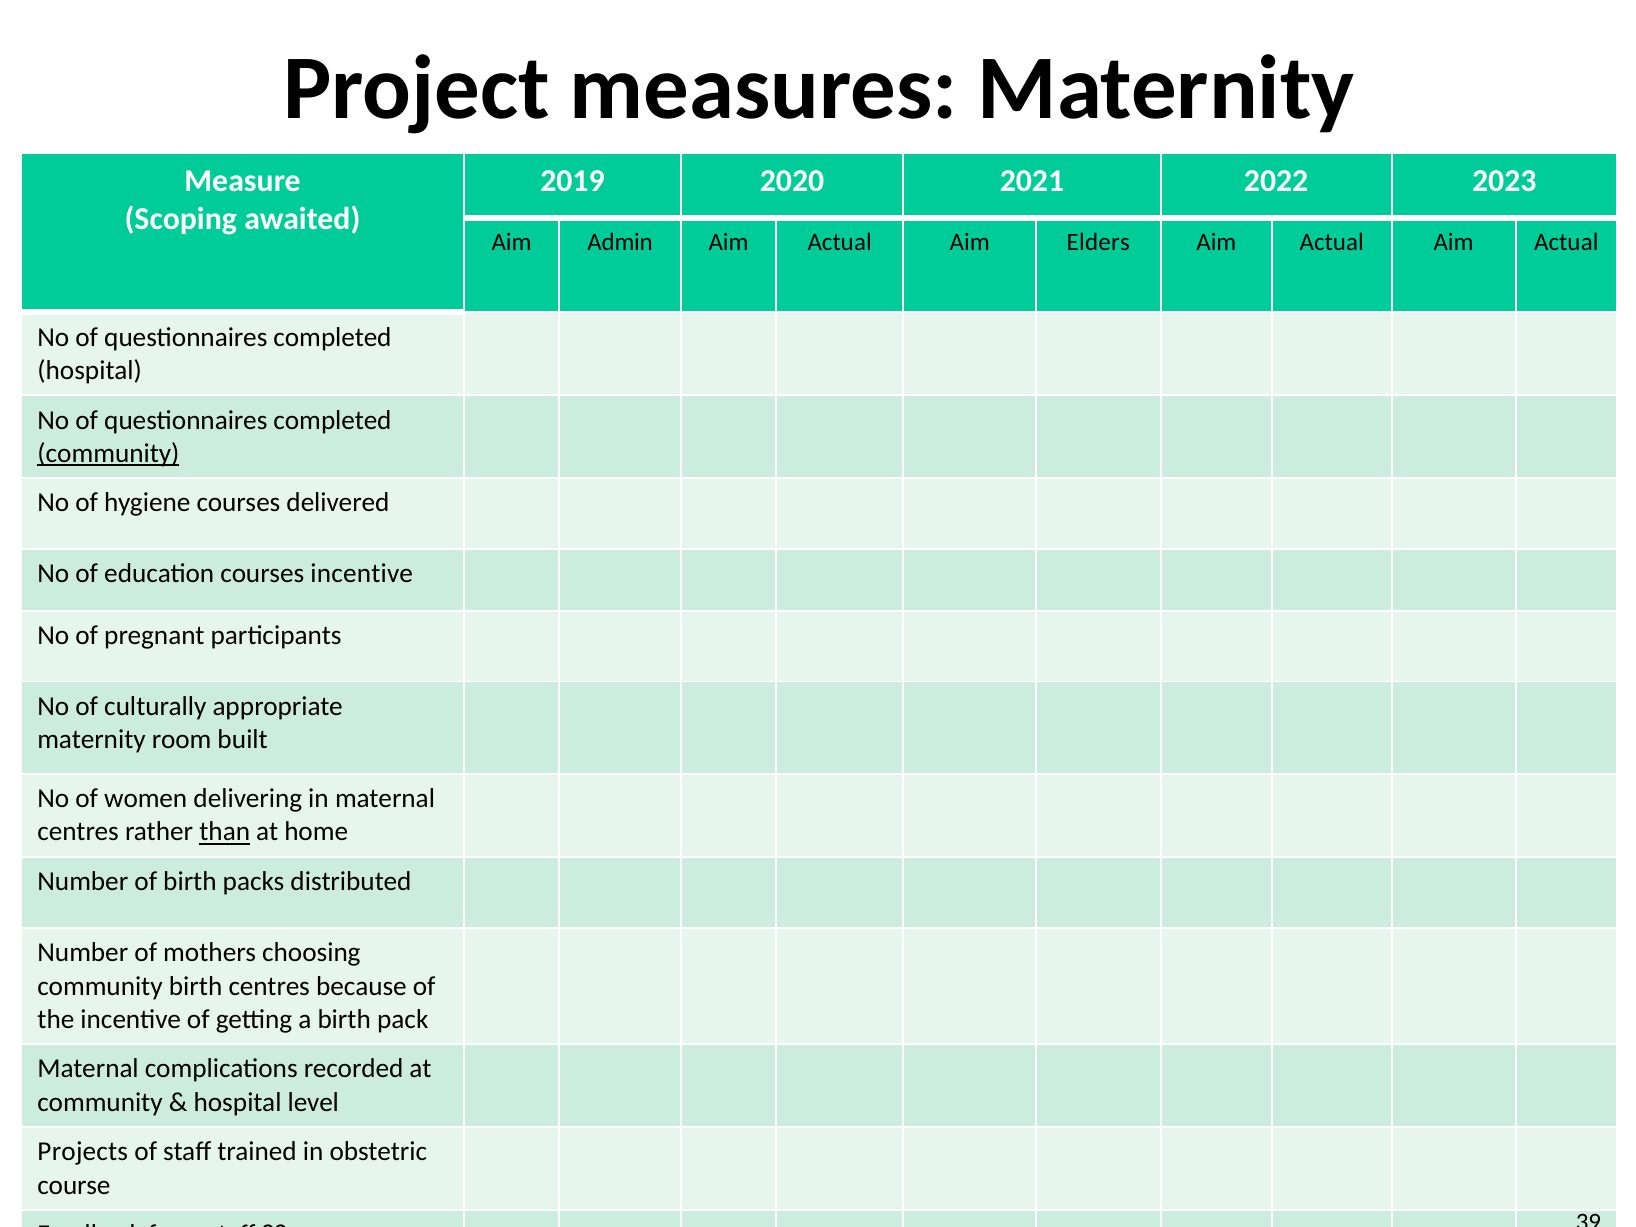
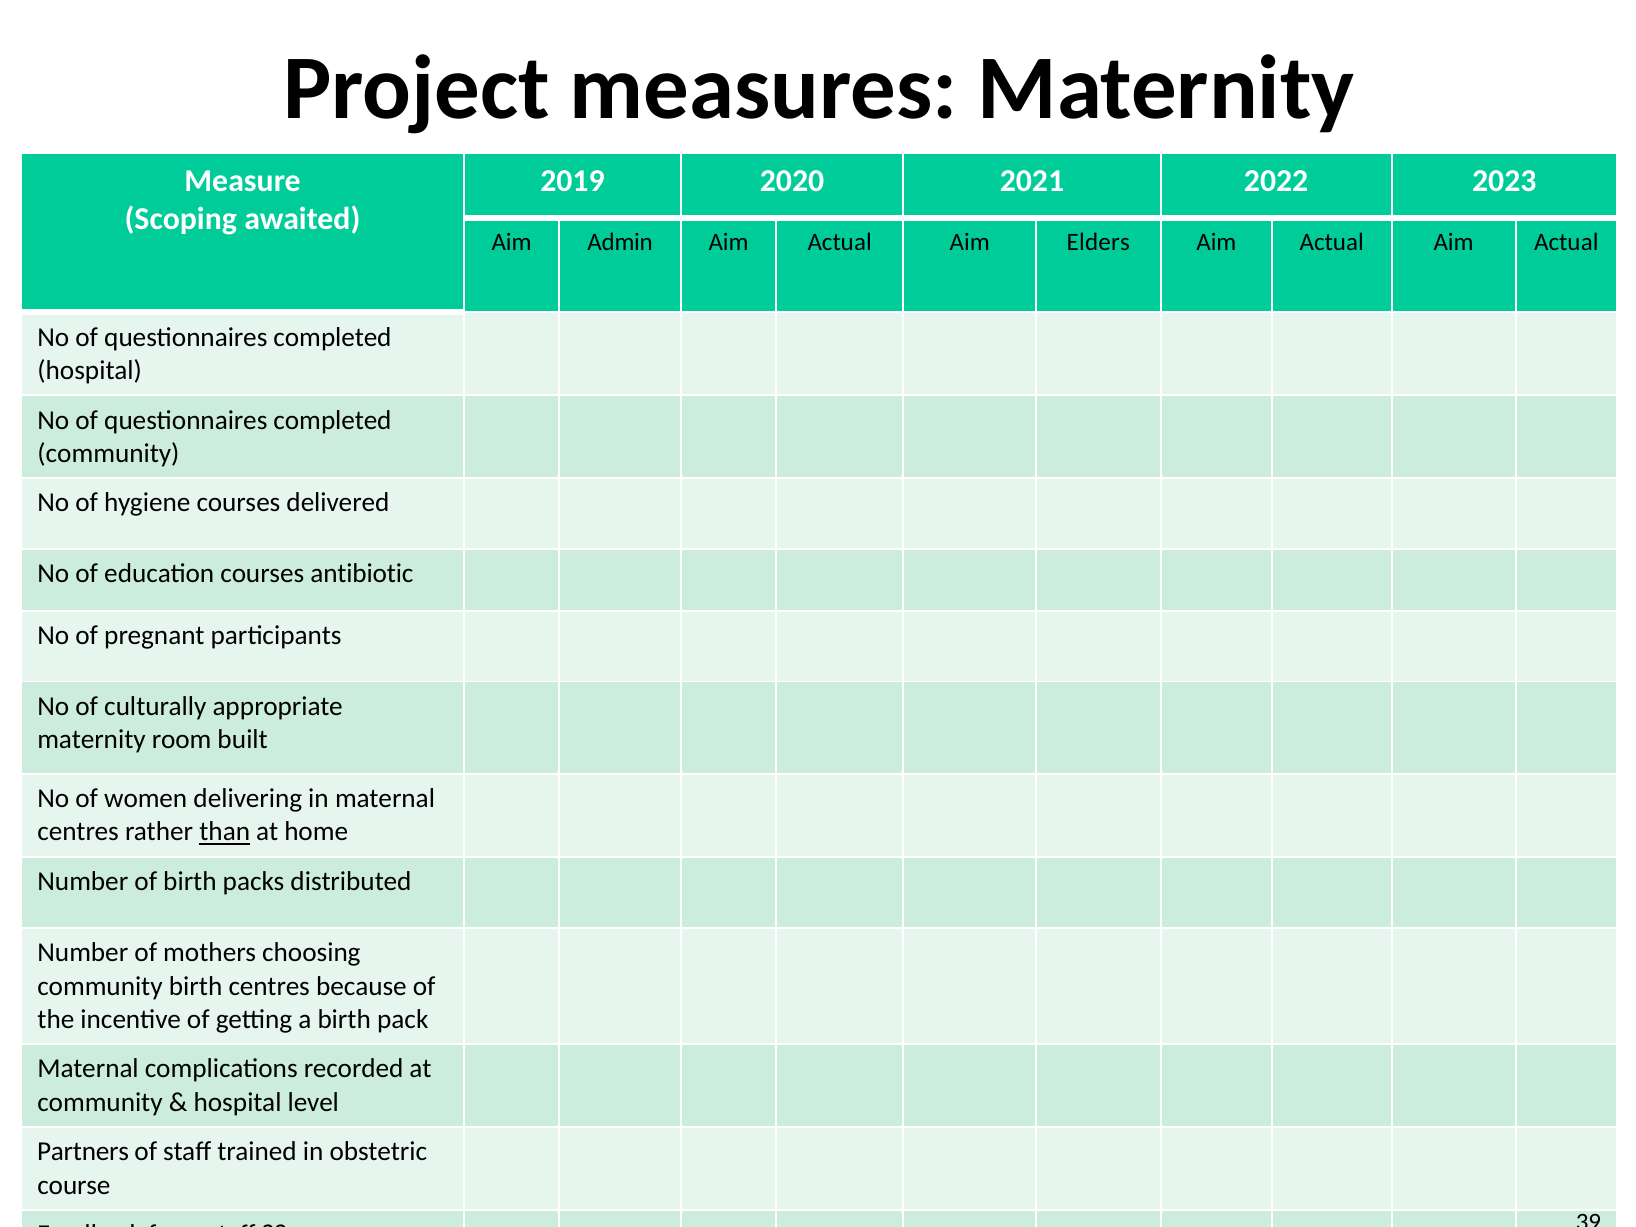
community at (108, 453) underline: present -> none
courses incentive: incentive -> antibiotic
Projects: Projects -> Partners
